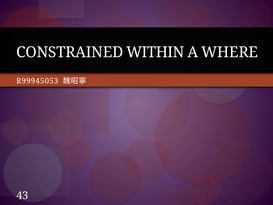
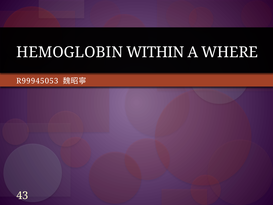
CONSTRAINED: CONSTRAINED -> HEMOGLOBIN
